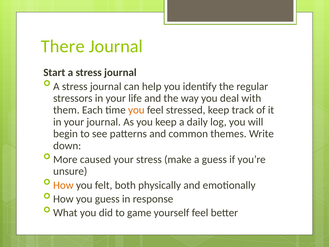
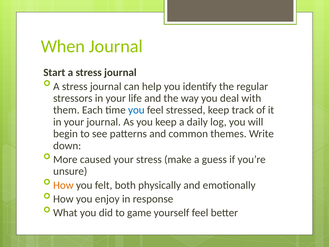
There: There -> When
you at (136, 110) colour: orange -> blue
you guess: guess -> enjoy
